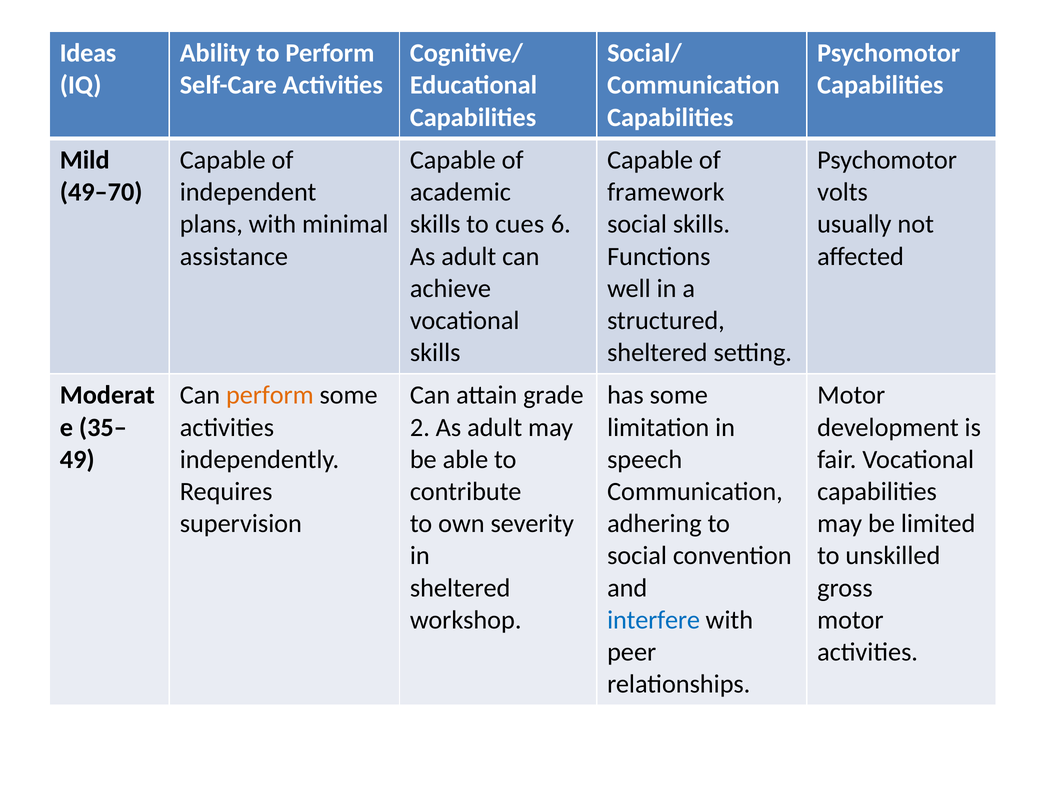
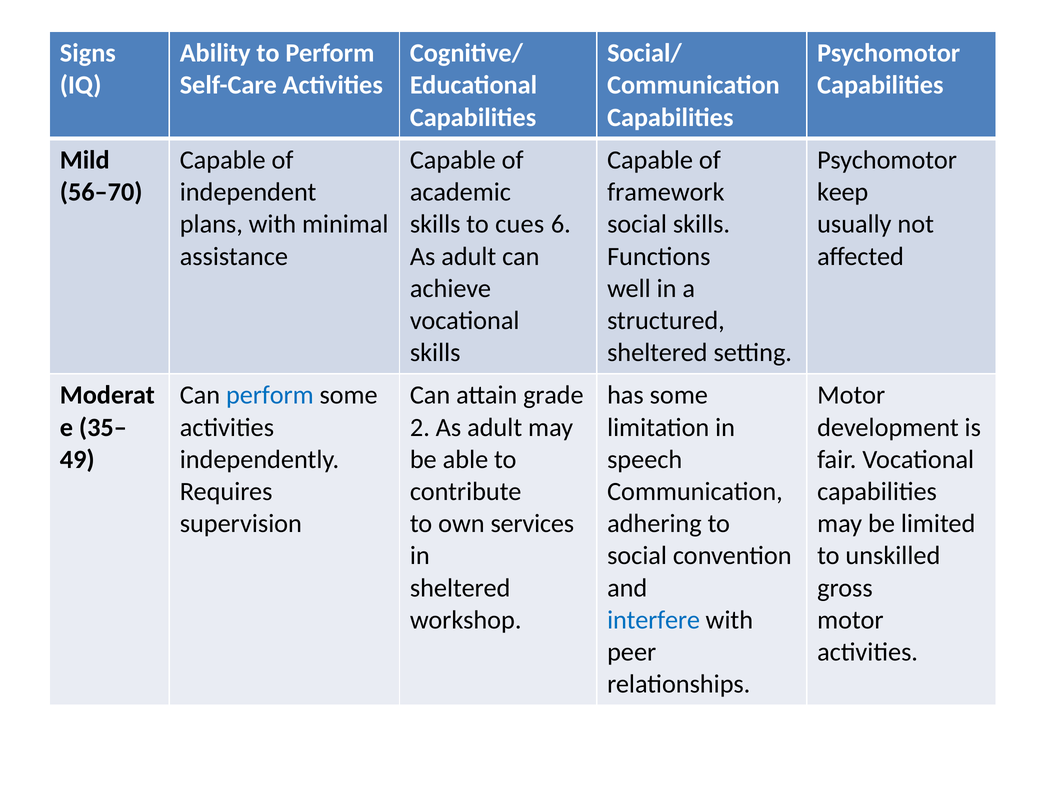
Ideas: Ideas -> Signs
49–70: 49–70 -> 56–70
volts: volts -> keep
perform at (270, 395) colour: orange -> blue
severity: severity -> services
